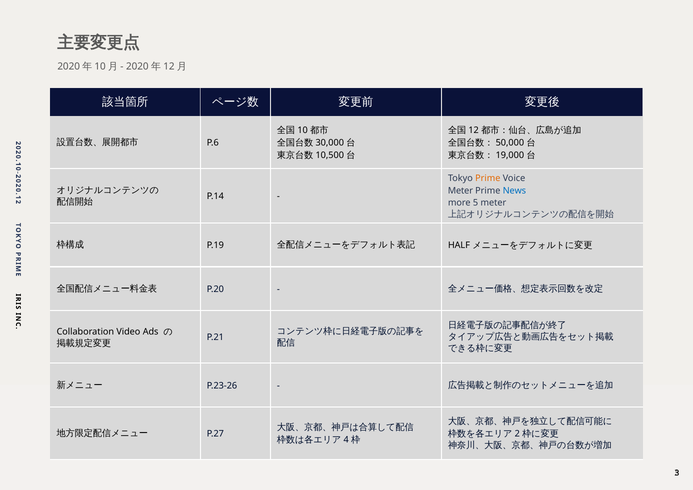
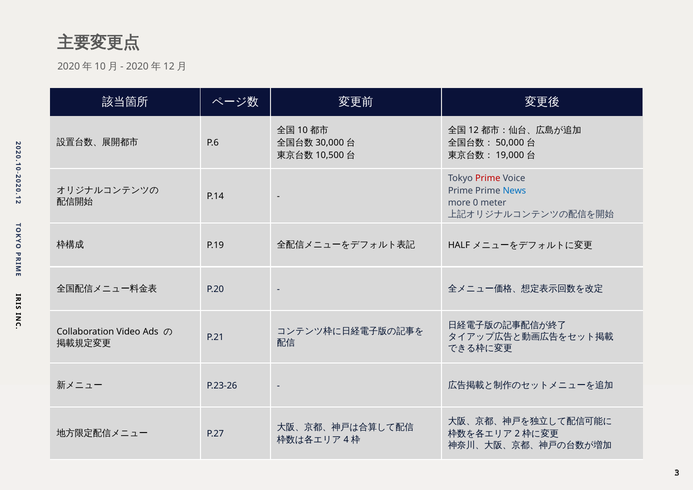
Prime at (488, 178) colour: orange -> red
Meter at (460, 191): Meter -> Prime
more 5: 5 -> 0
